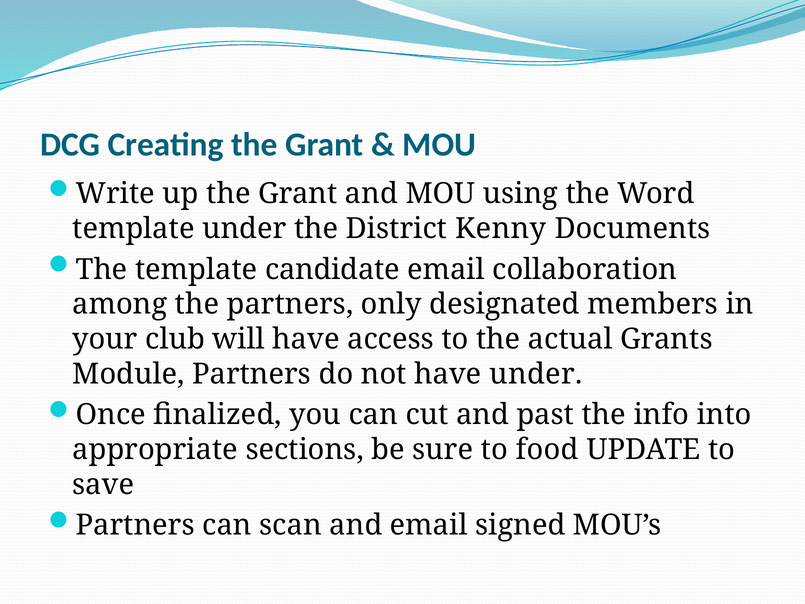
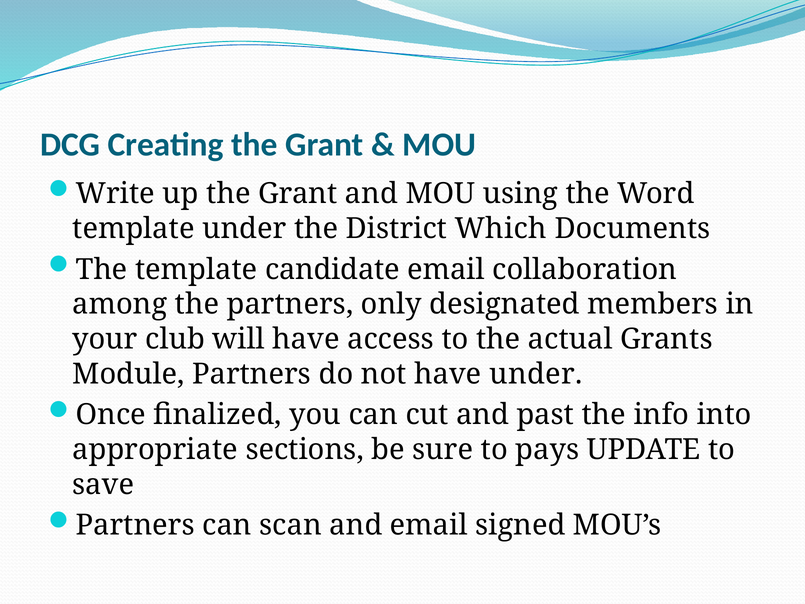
Kenny: Kenny -> Which
food: food -> pays
